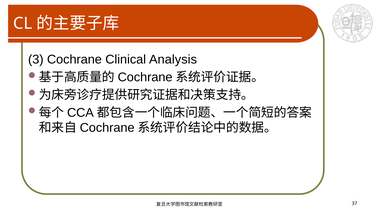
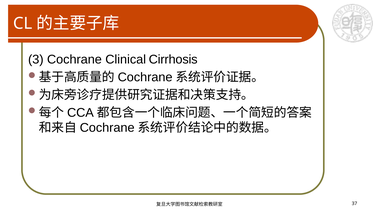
Analysis: Analysis -> Cirrhosis
